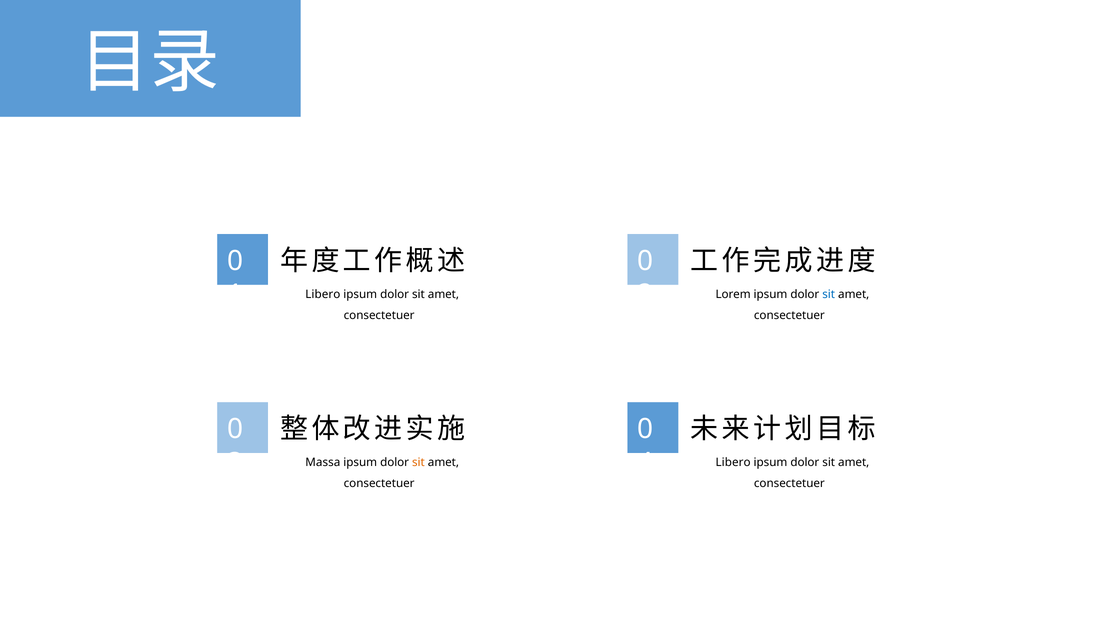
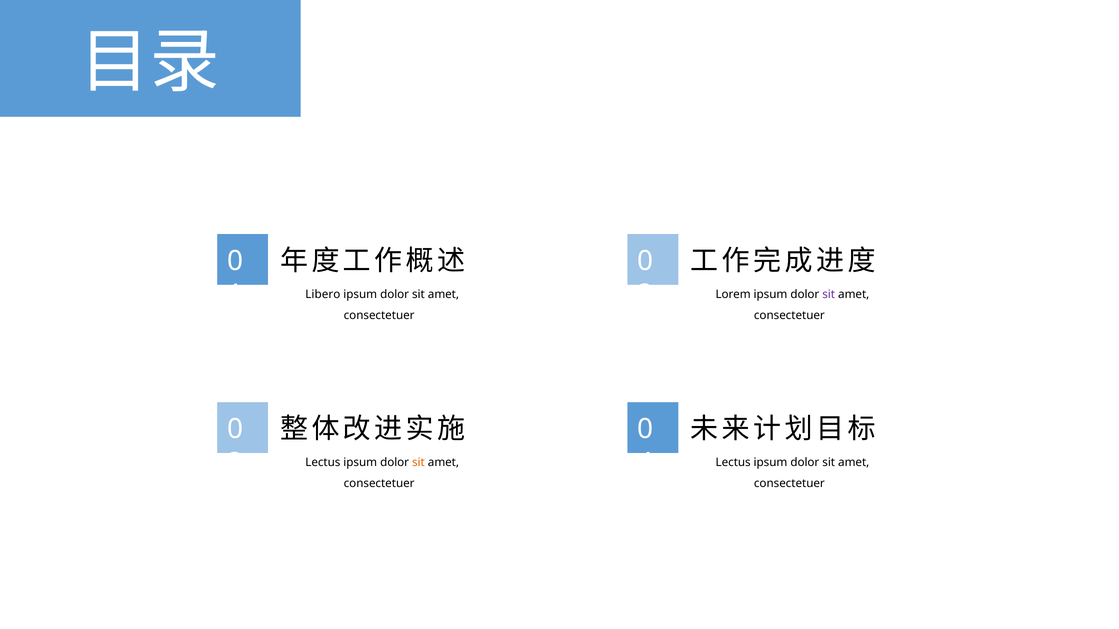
sit at (829, 295) colour: blue -> purple
Massa at (323, 463): Massa -> Lectus
Libero at (733, 463): Libero -> Lectus
